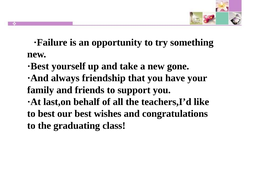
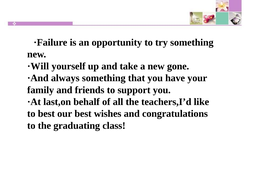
·Best: ·Best -> ·Will
always friendship: friendship -> something
